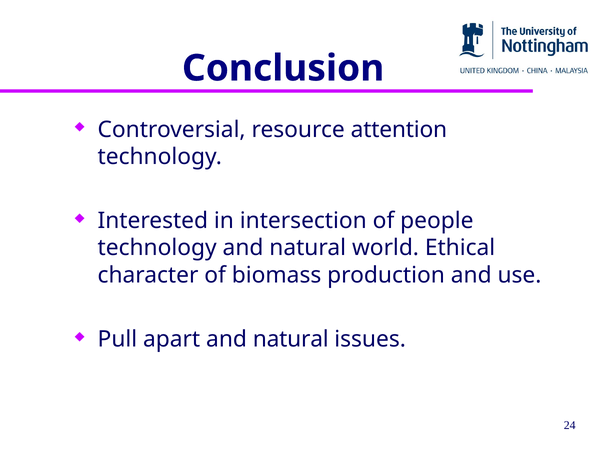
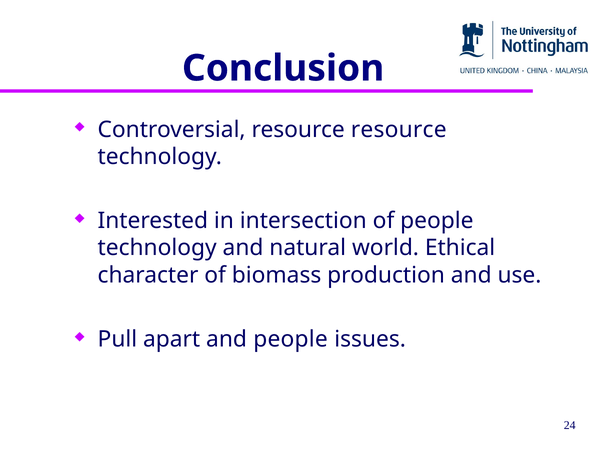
resource attention: attention -> resource
apart and natural: natural -> people
